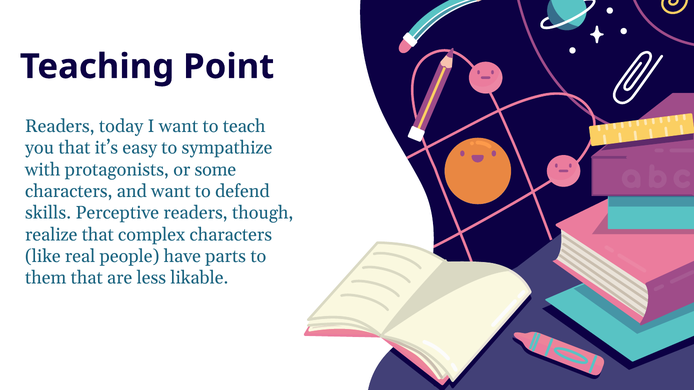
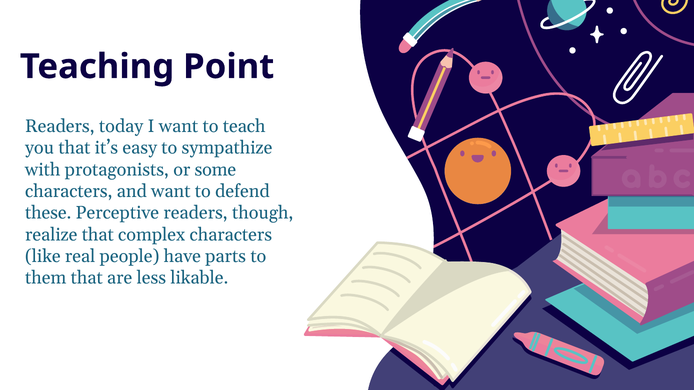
skills: skills -> these
